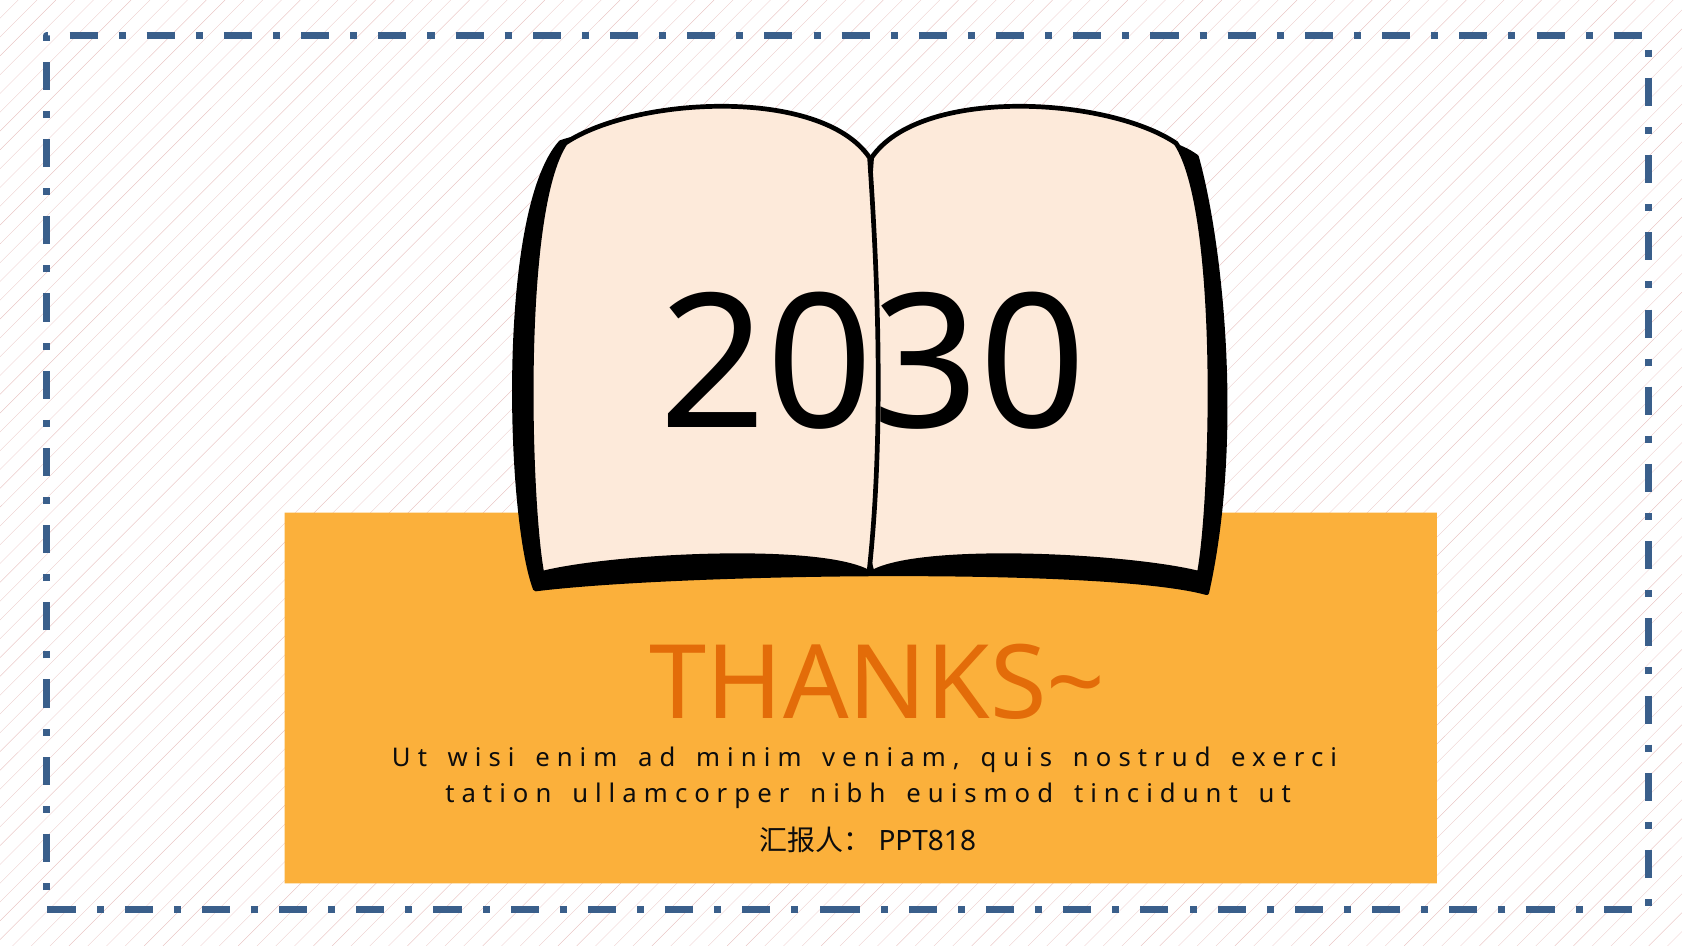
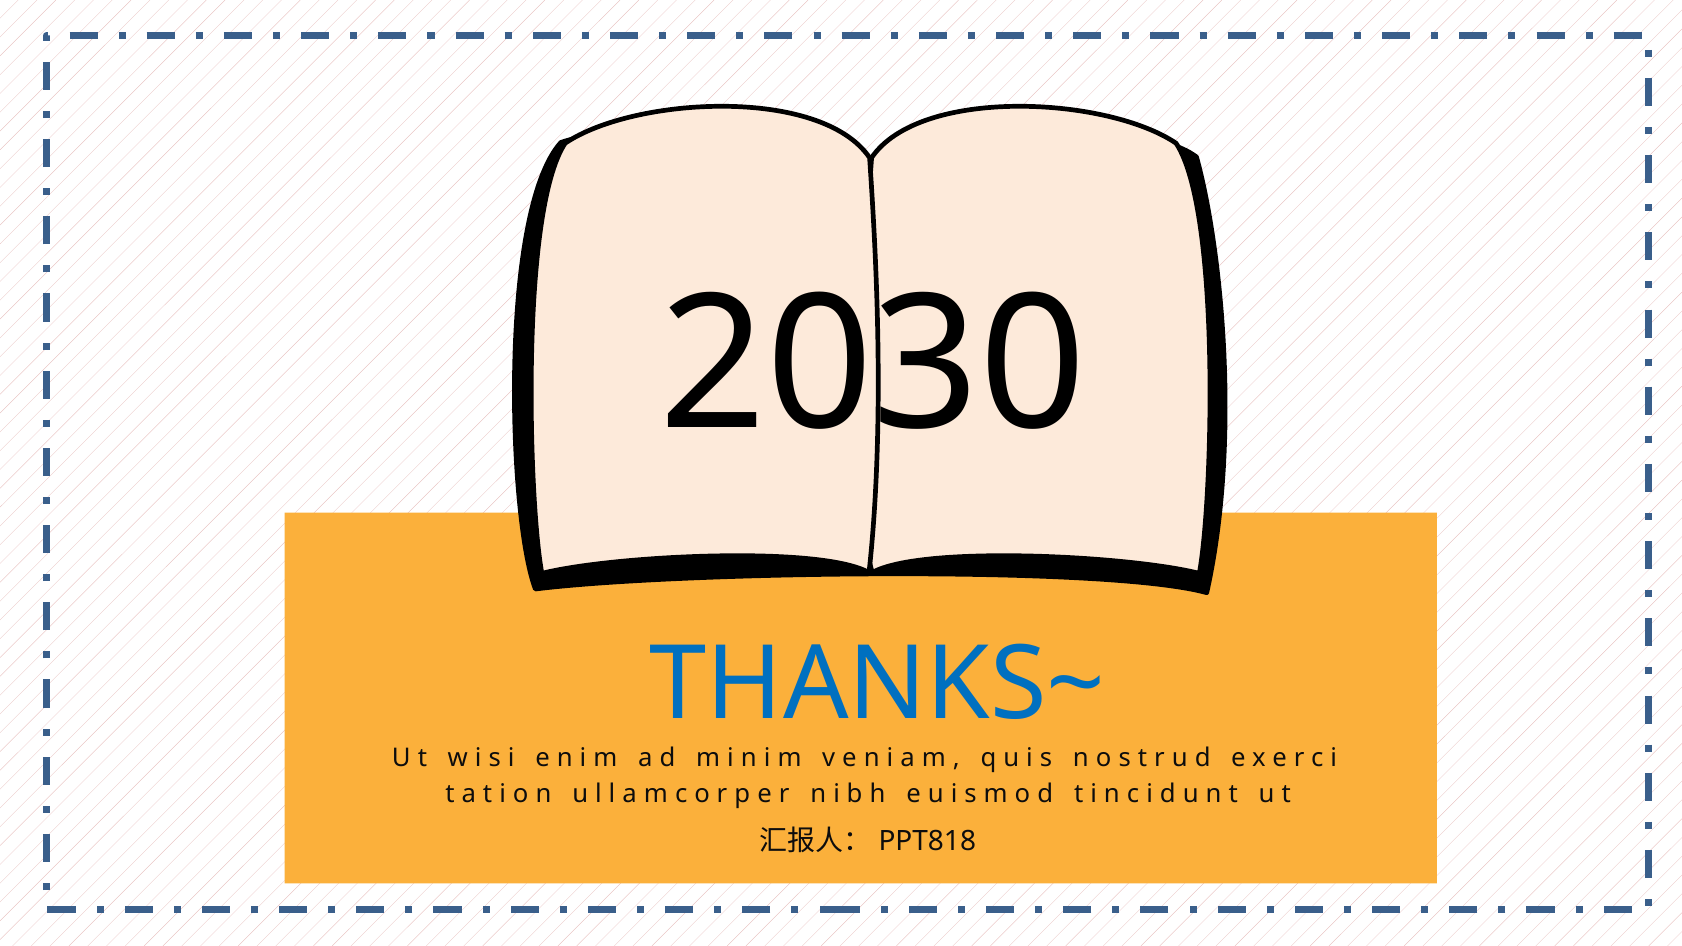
THANKS~ colour: orange -> blue
